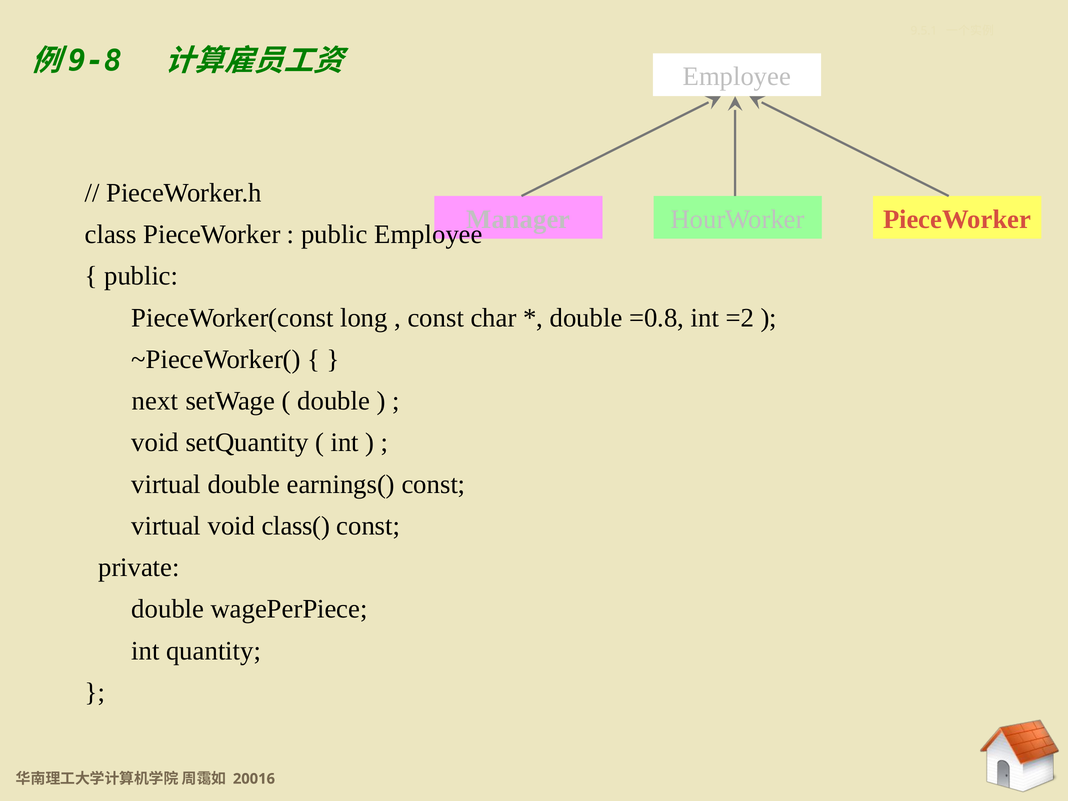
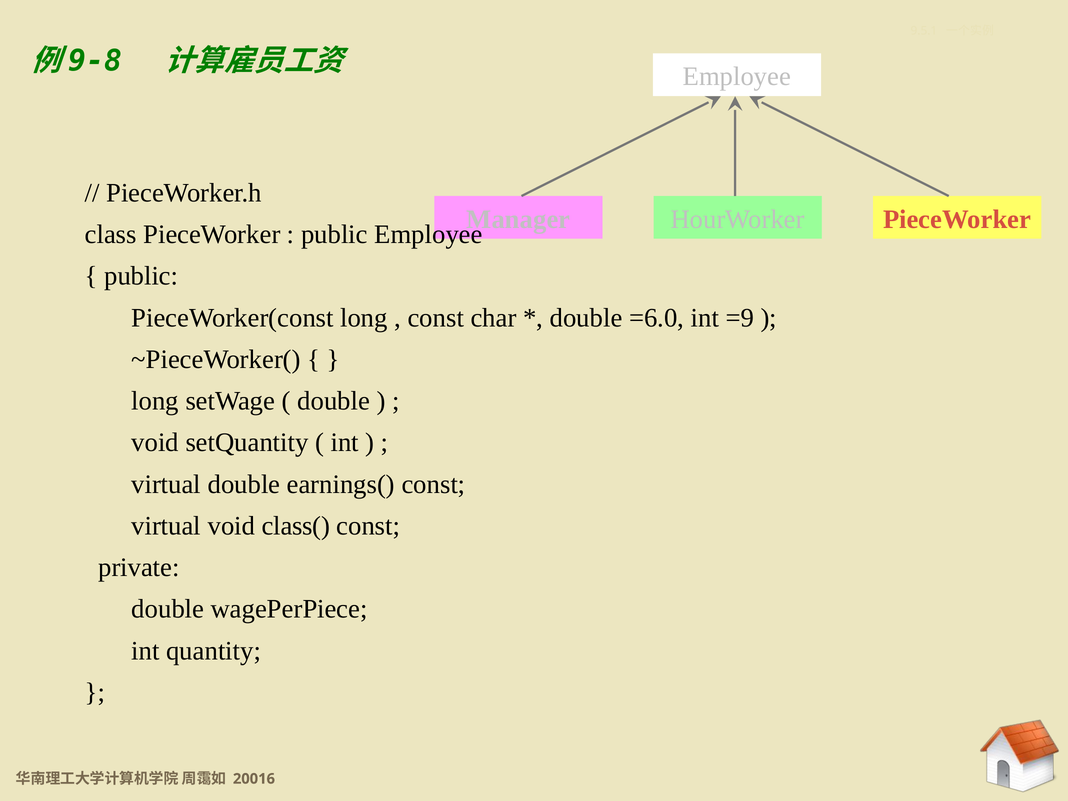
=0.8: =0.8 -> =6.0
=2: =2 -> =9
next at (155, 401): next -> long
